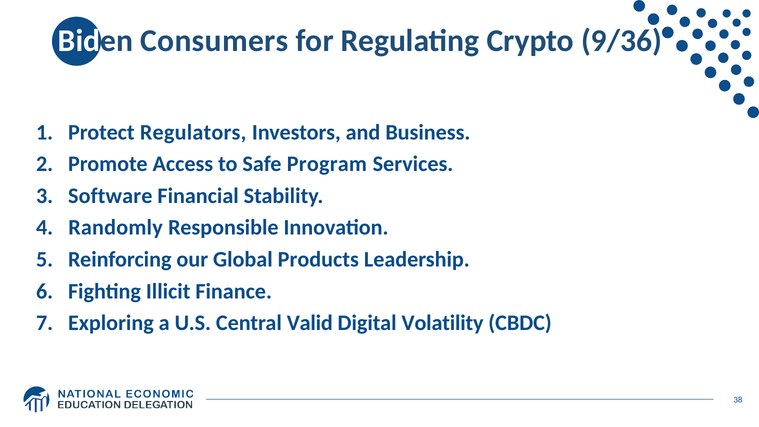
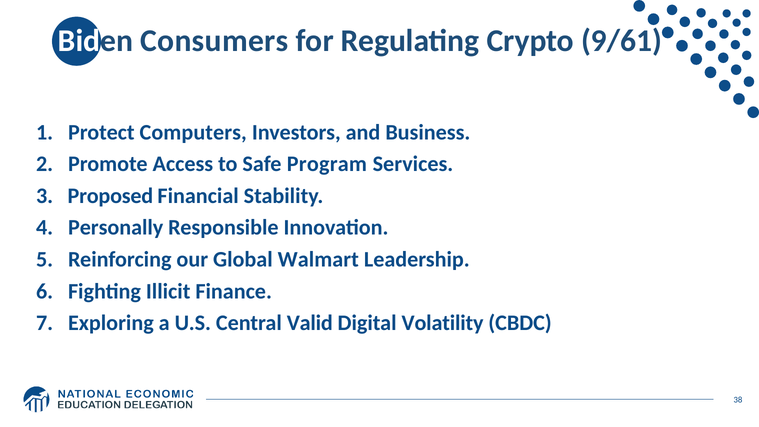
9/36: 9/36 -> 9/61
Regulators: Regulators -> Computers
Software: Software -> Proposed
Randomly: Randomly -> Personally
Products: Products -> Walmart
